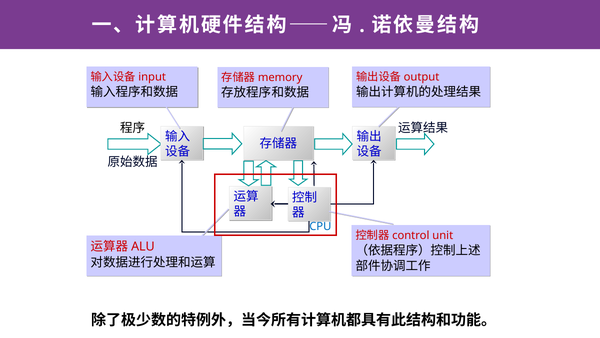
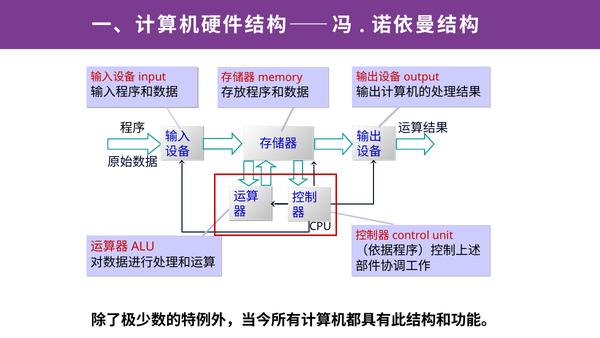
CPU colour: blue -> black
